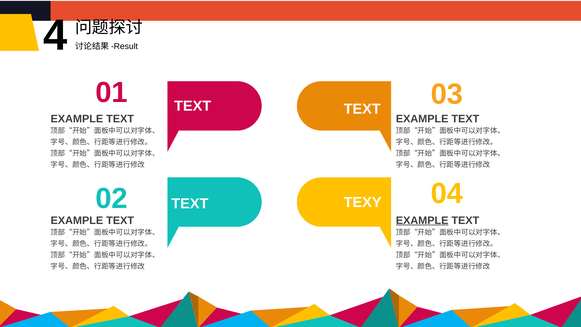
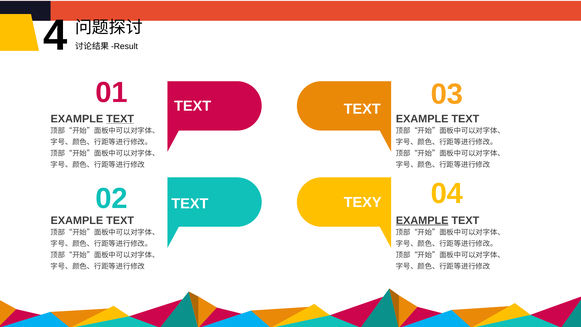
TEXT at (120, 119) underline: none -> present
